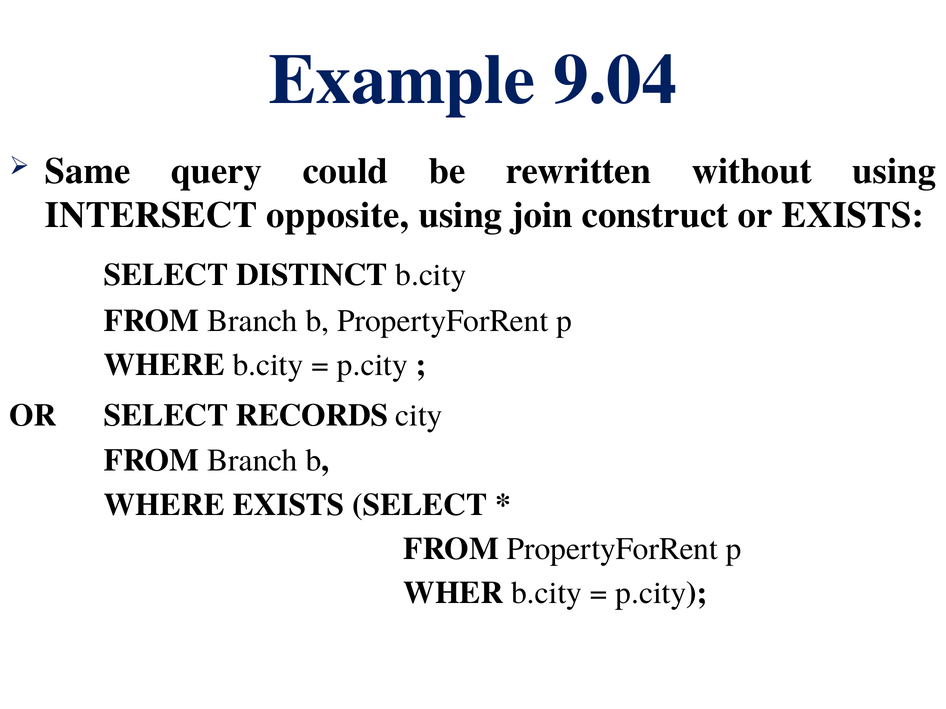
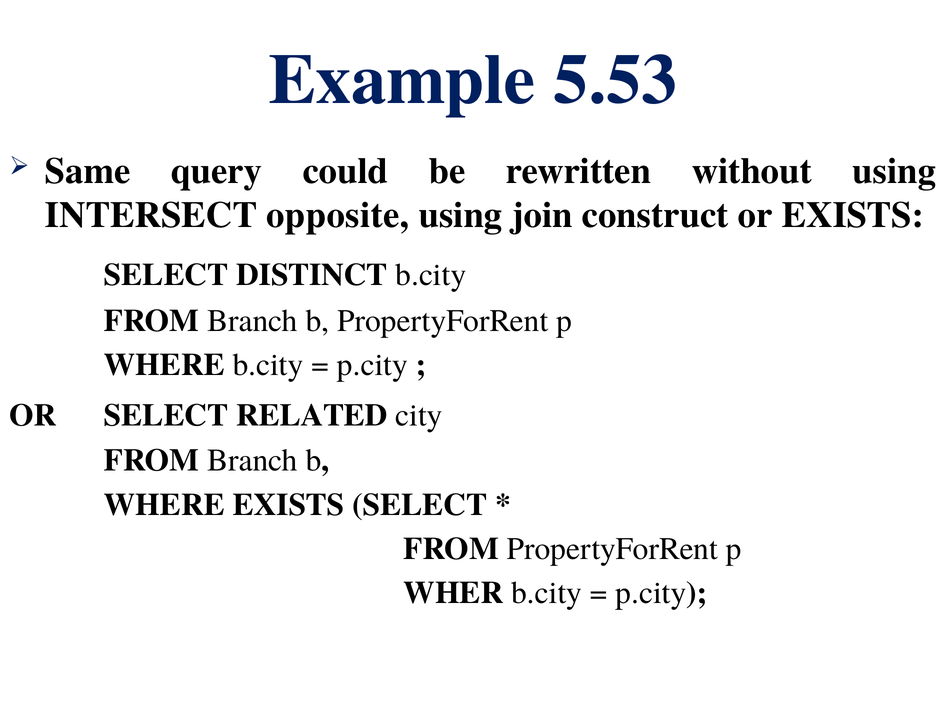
9.04: 9.04 -> 5.53
RECORDS: RECORDS -> RELATED
